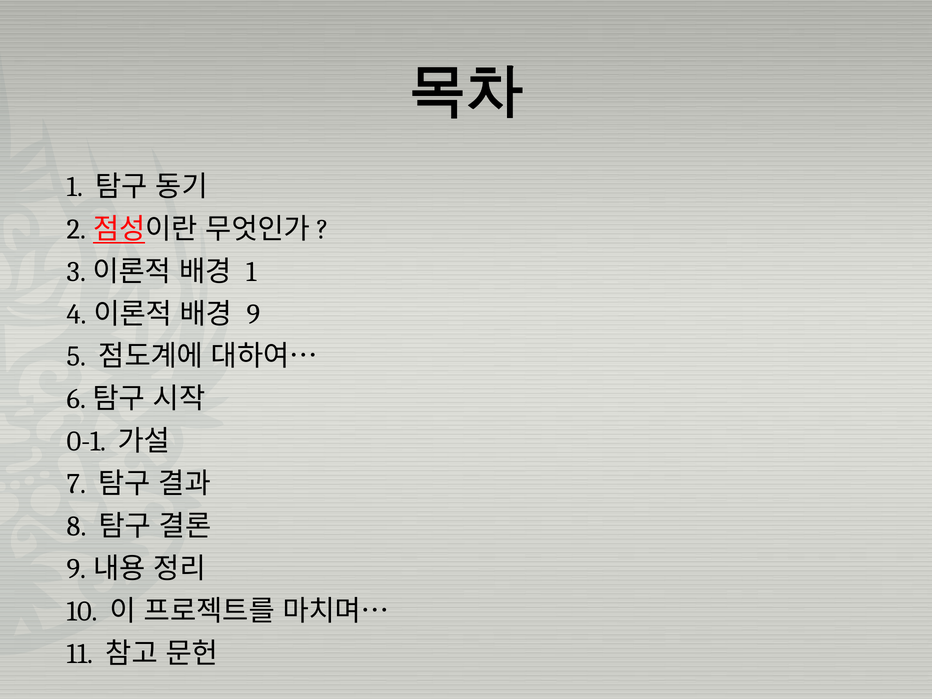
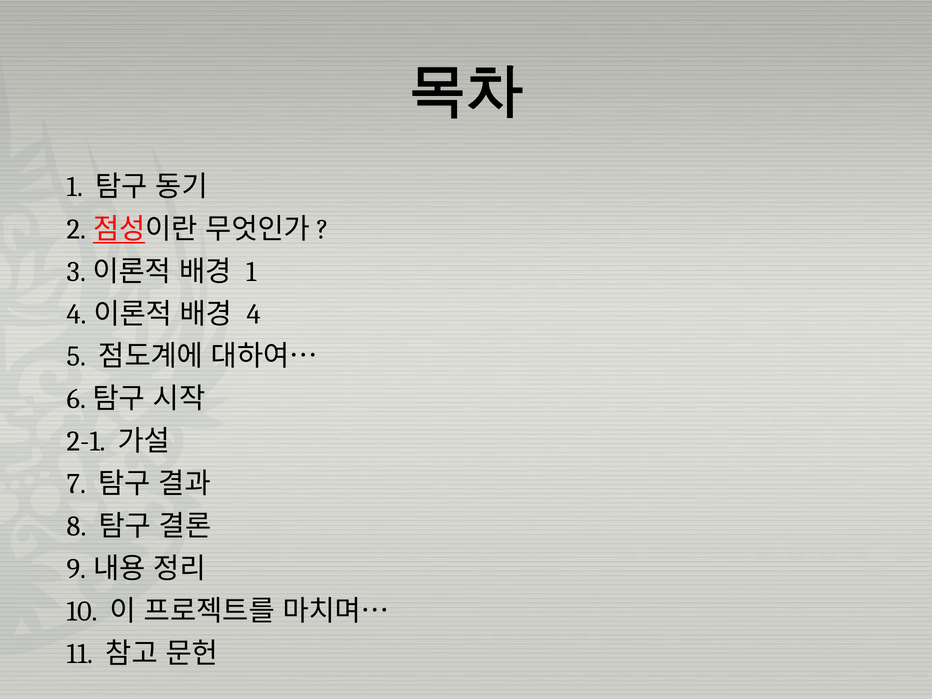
9: 9 -> 4
0-1: 0-1 -> 2-1
